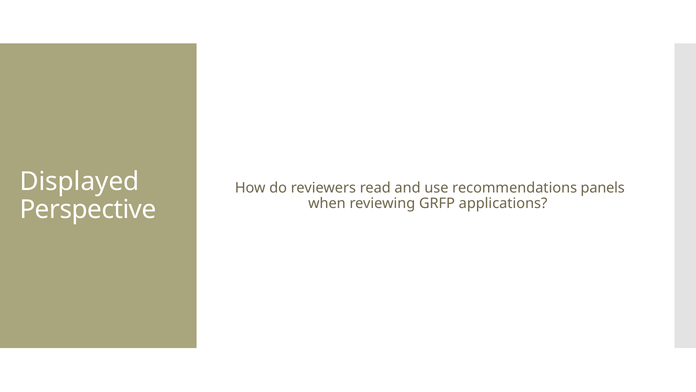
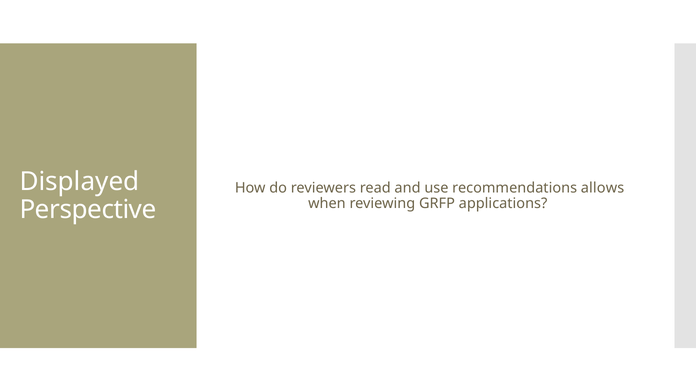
panels: panels -> allows
